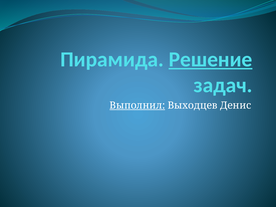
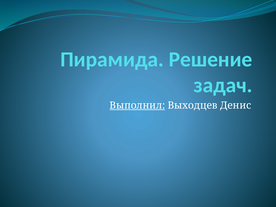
Решение underline: present -> none
